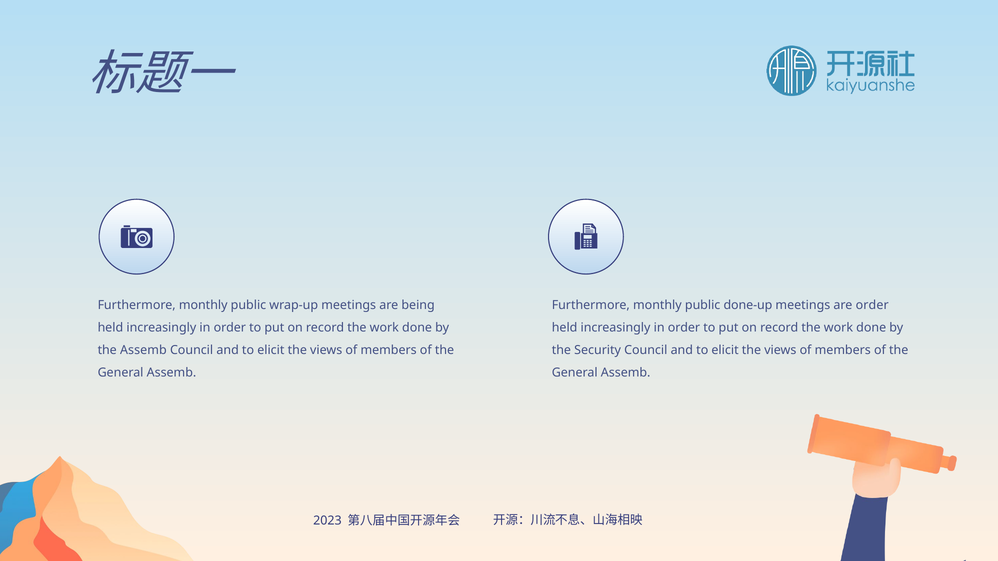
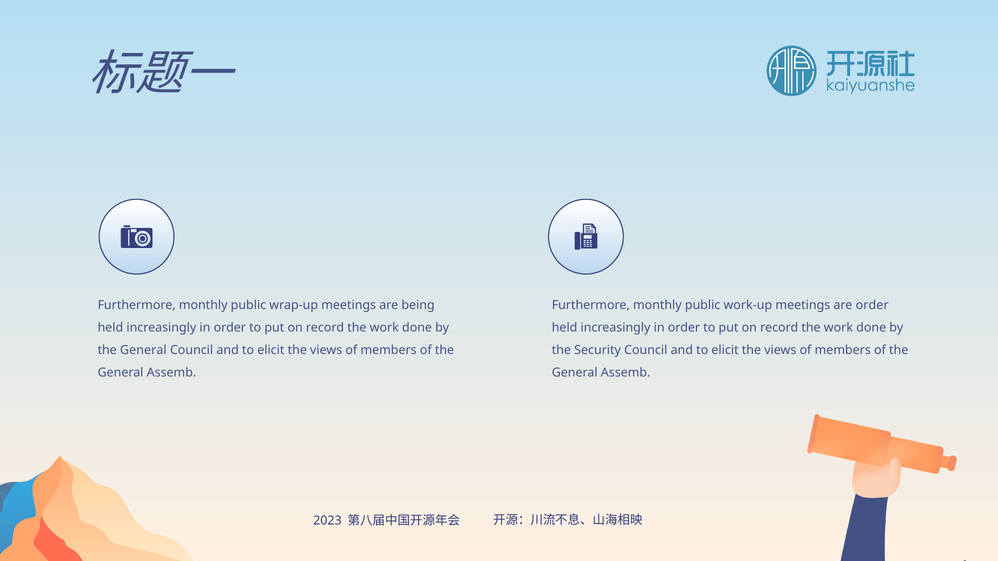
done-up: done-up -> work-up
Assemb at (143, 350): Assemb -> General
